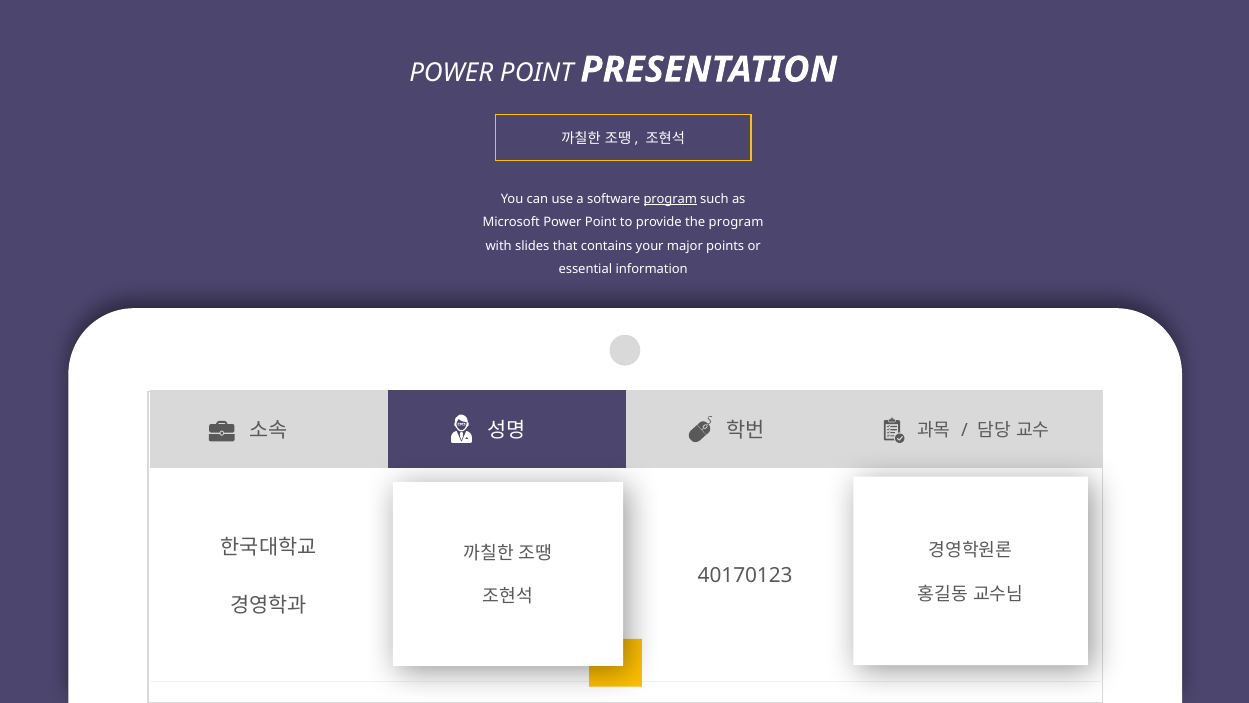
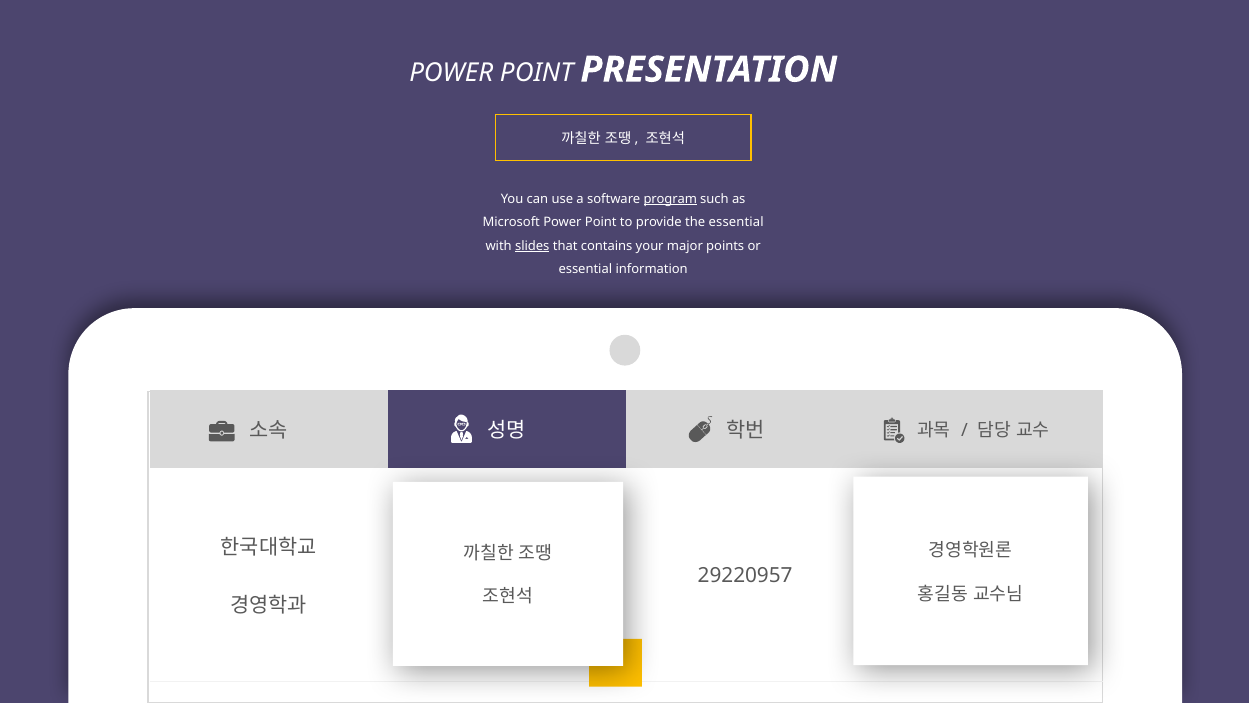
the program: program -> essential
slides underline: none -> present
40170123: 40170123 -> 29220957
